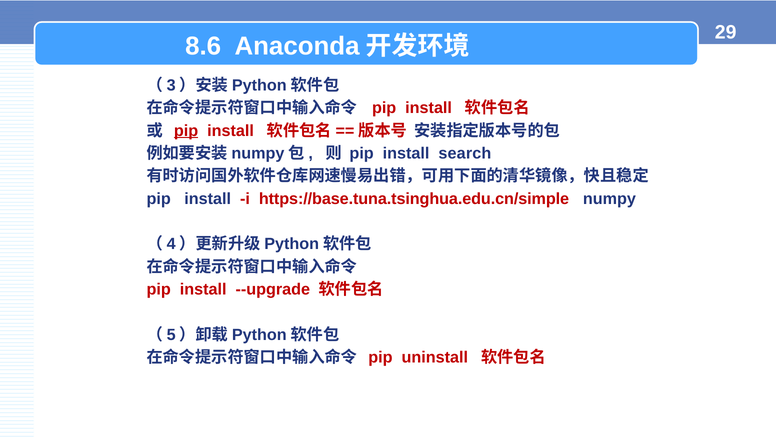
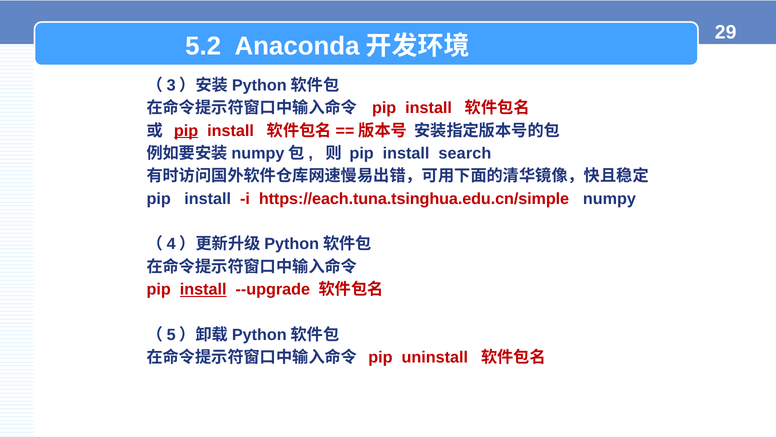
8.6: 8.6 -> 5.2
https://base.tuna.tsinghua.edu.cn/simple: https://base.tuna.tsinghua.edu.cn/simple -> https://each.tuna.tsinghua.edu.cn/simple
install at (203, 289) underline: none -> present
